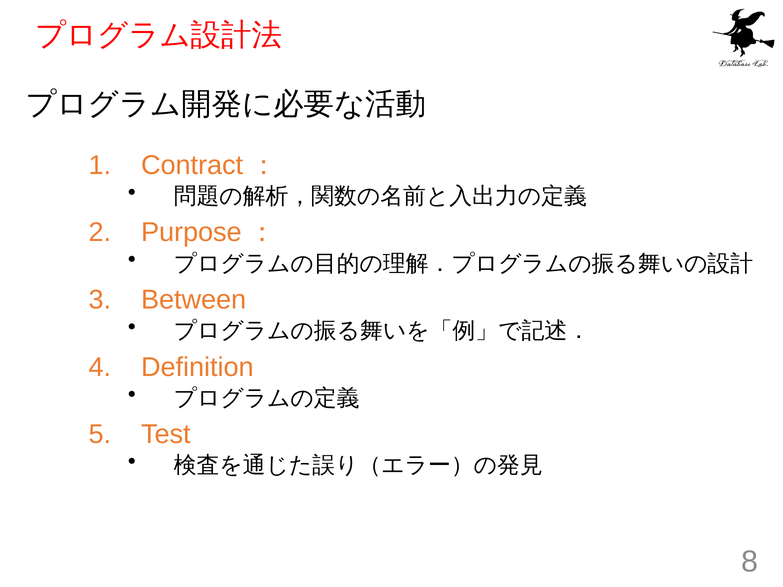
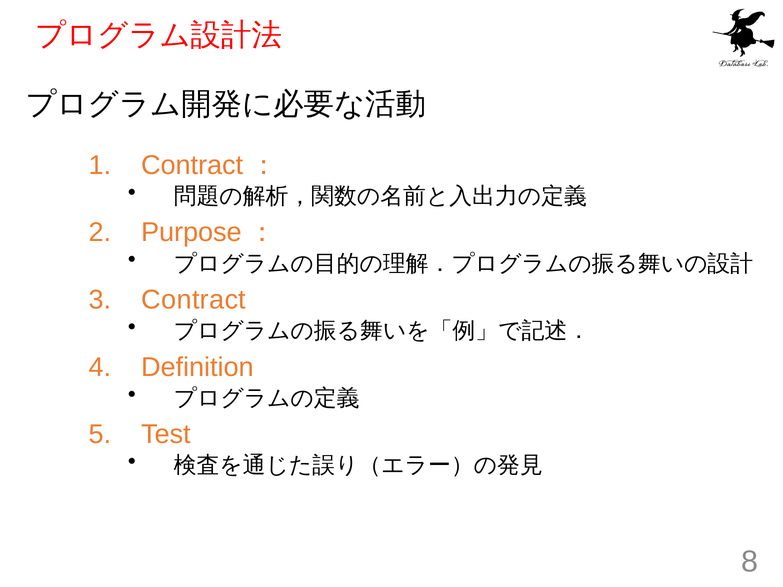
Between at (194, 300): Between -> Contract
